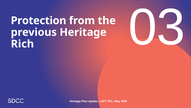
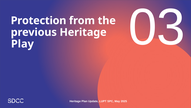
Rich: Rich -> Play
